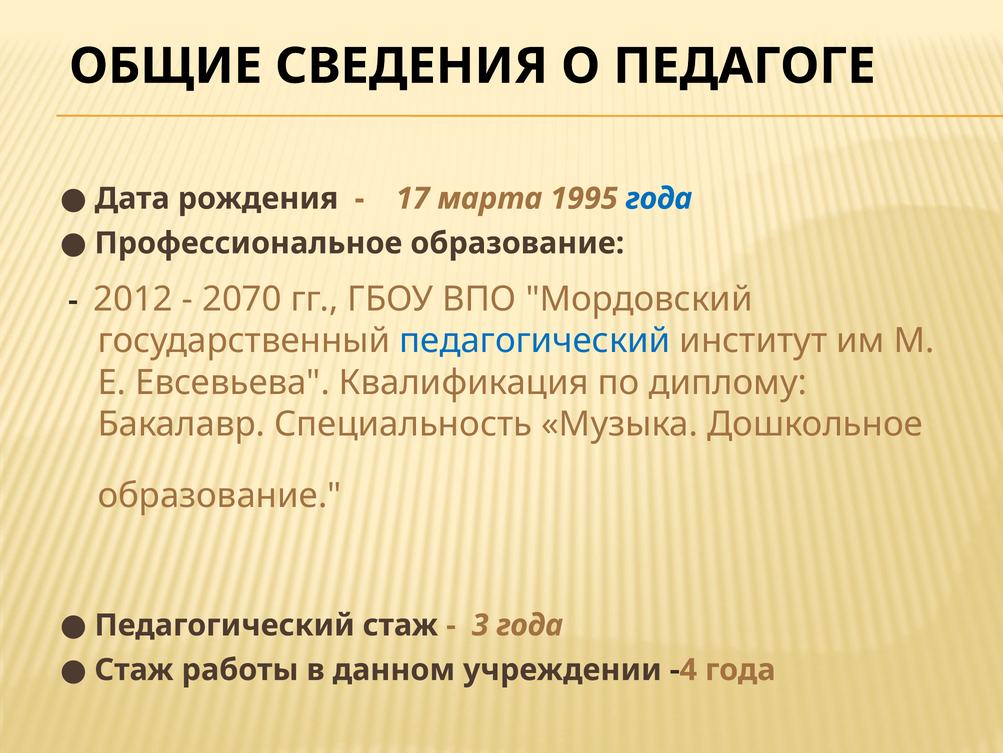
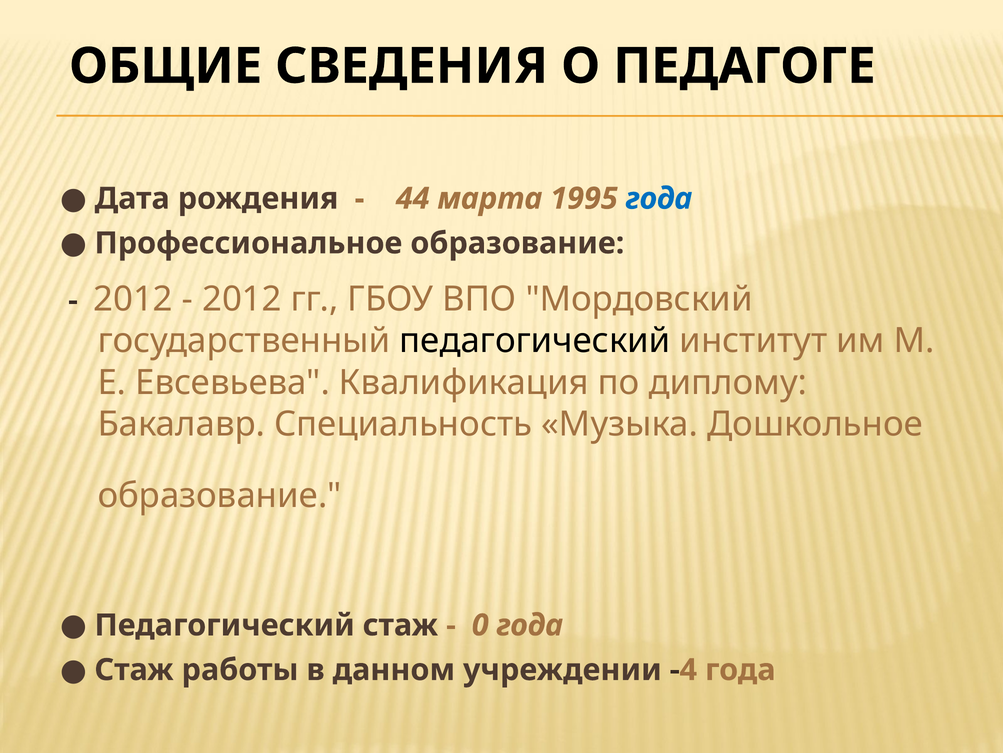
17: 17 -> 44
2070 at (242, 299): 2070 -> 2012
педагогический at (535, 341) colour: blue -> black
3: 3 -> 0
